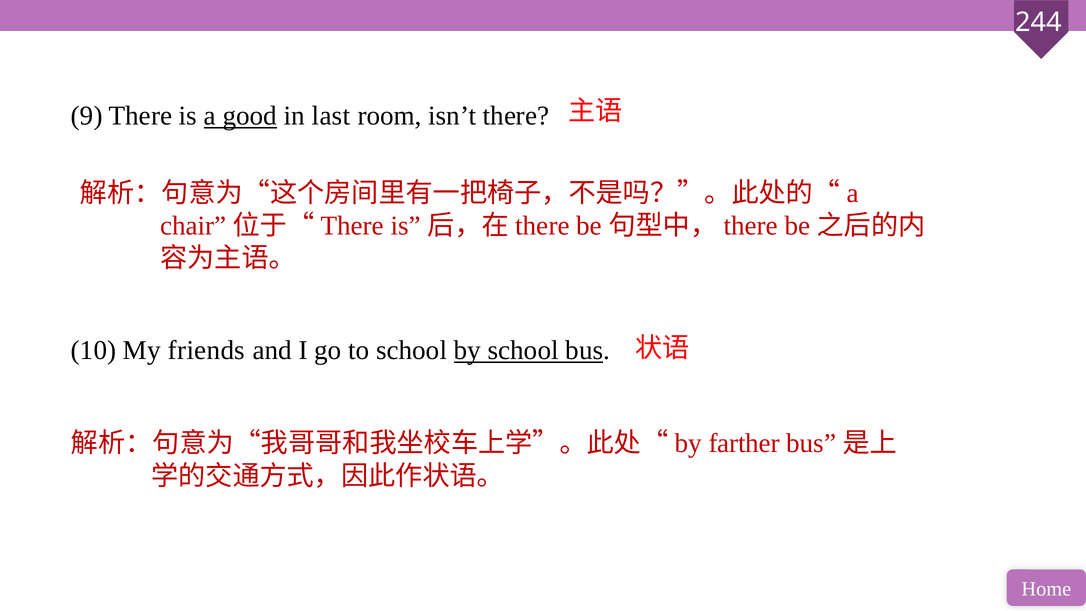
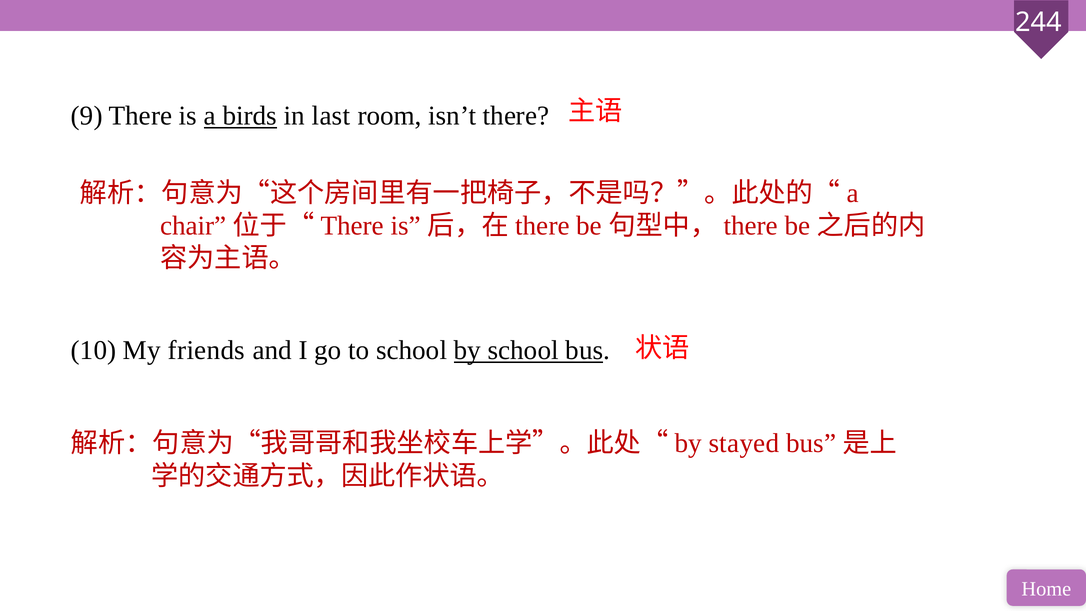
good: good -> birds
farther: farther -> stayed
